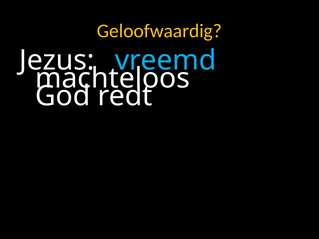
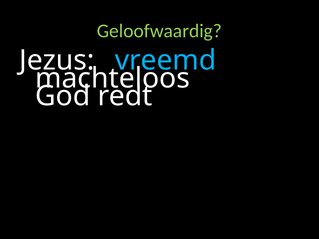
Geloofwaardig colour: yellow -> light green
